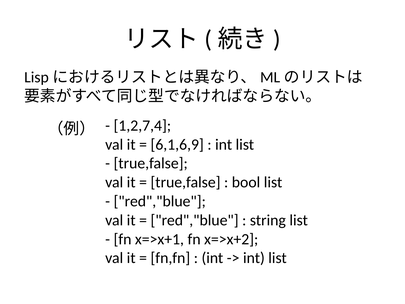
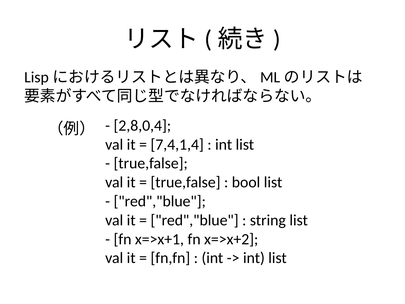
1,2,7,4: 1,2,7,4 -> 2,8,0,4
6,1,6,9: 6,1,6,9 -> 7,4,1,4
